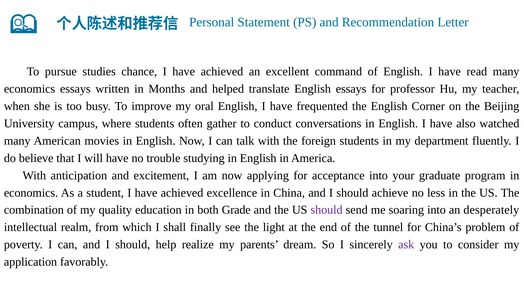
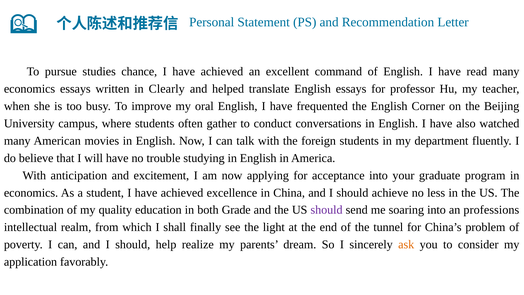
Months: Months -> Clearly
desperately: desperately -> professions
ask colour: purple -> orange
